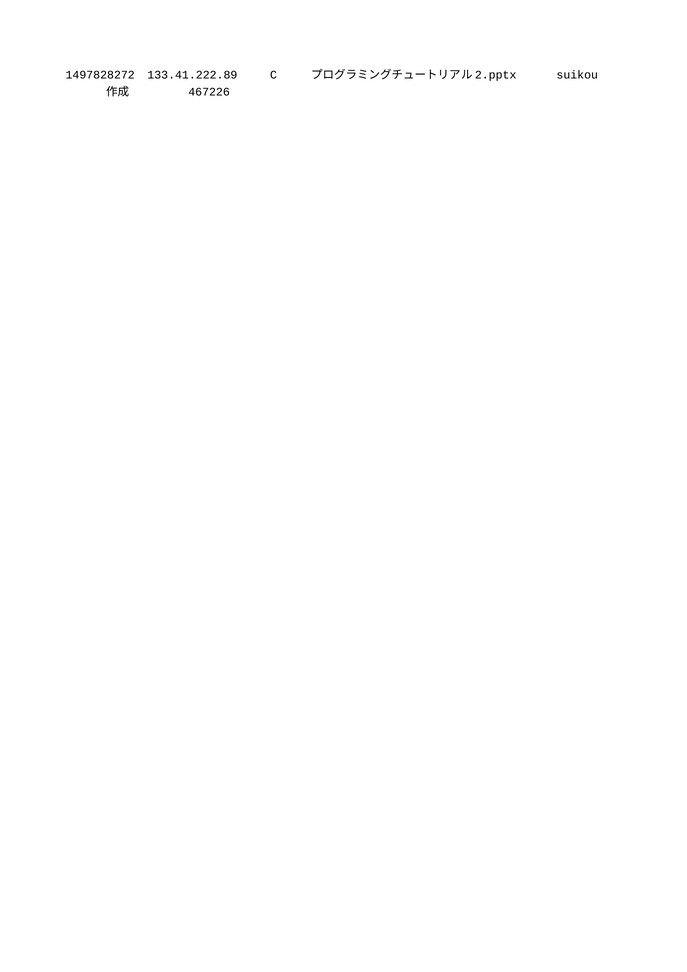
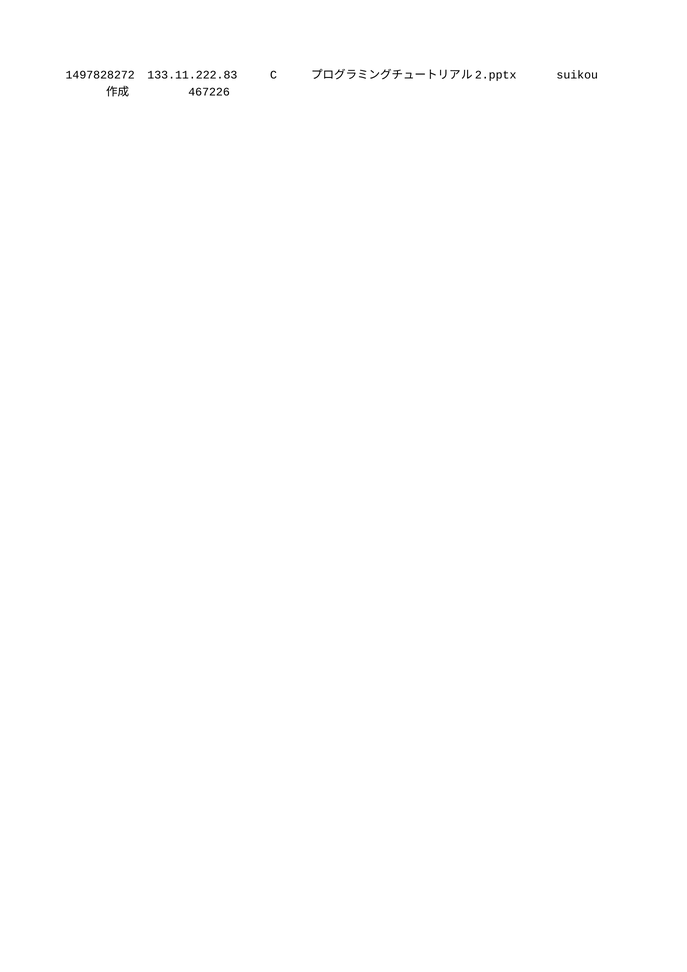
133.41.222.89: 133.41.222.89 -> 133.11.222.83
